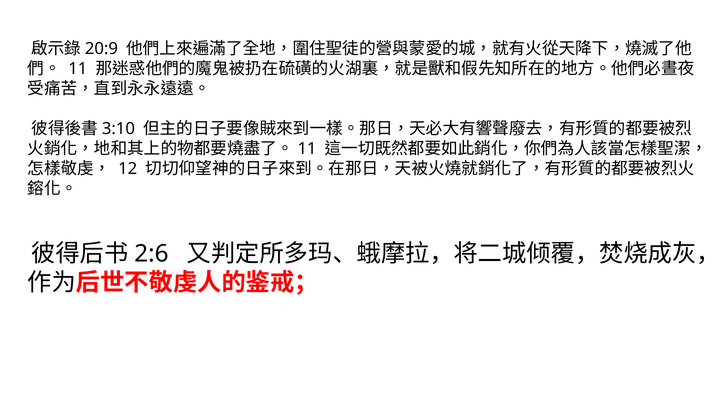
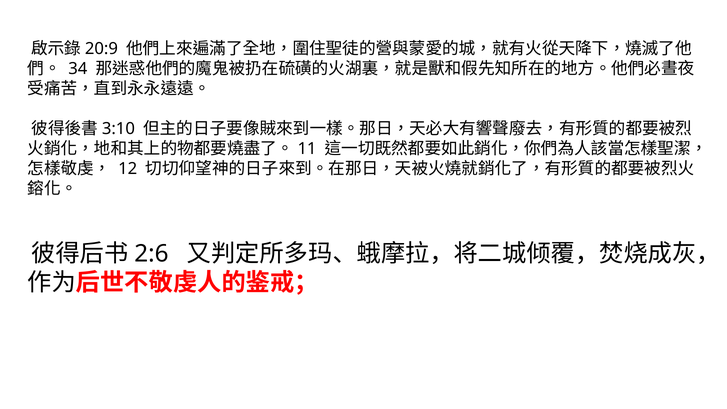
11 at (78, 69): 11 -> 34
